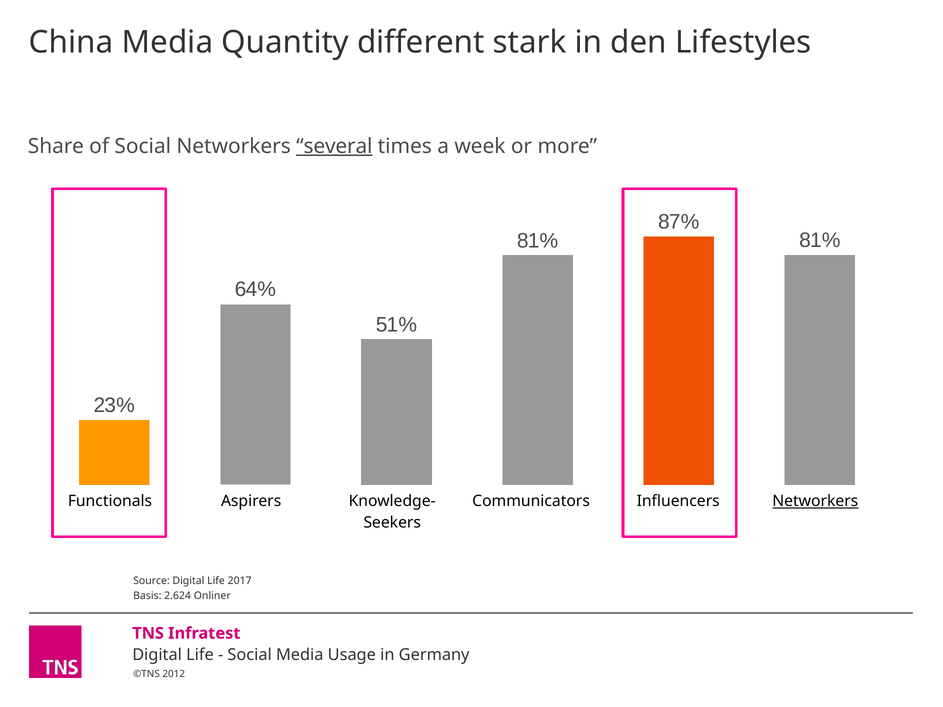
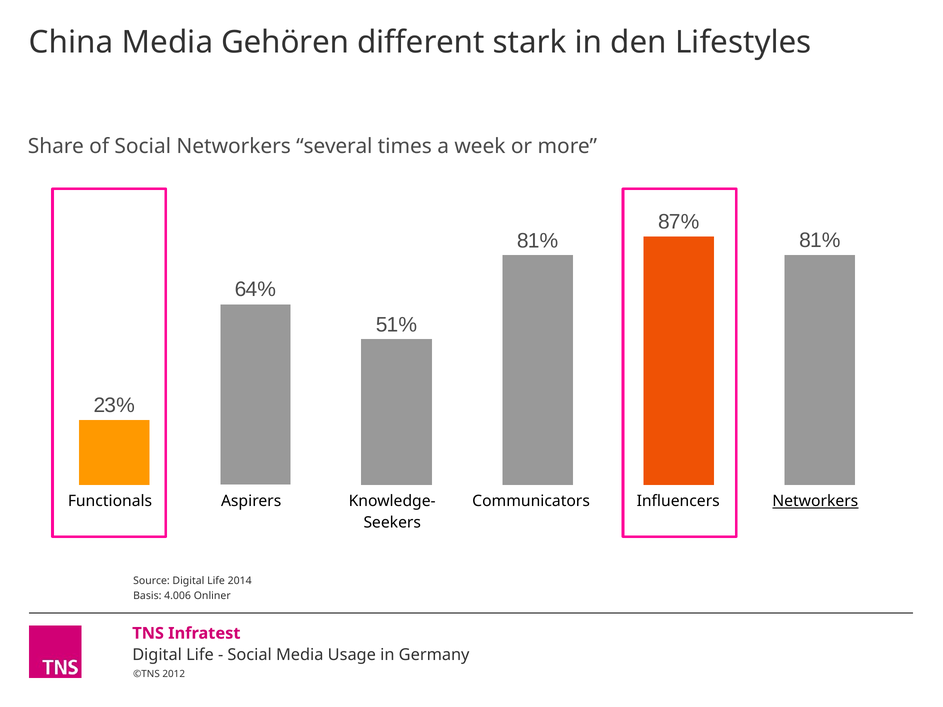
Quantity: Quantity -> Gehören
several underline: present -> none
2017: 2017 -> 2014
2.624: 2.624 -> 4.006
